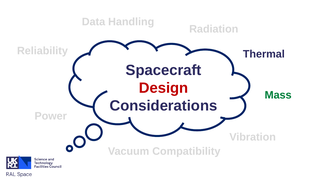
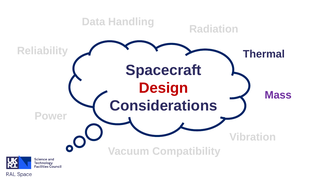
Mass colour: green -> purple
